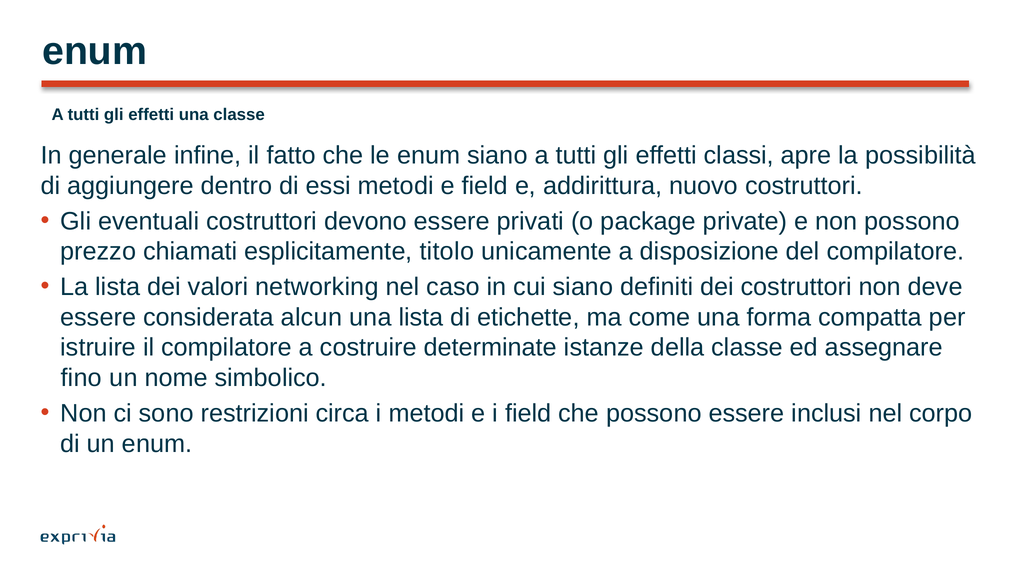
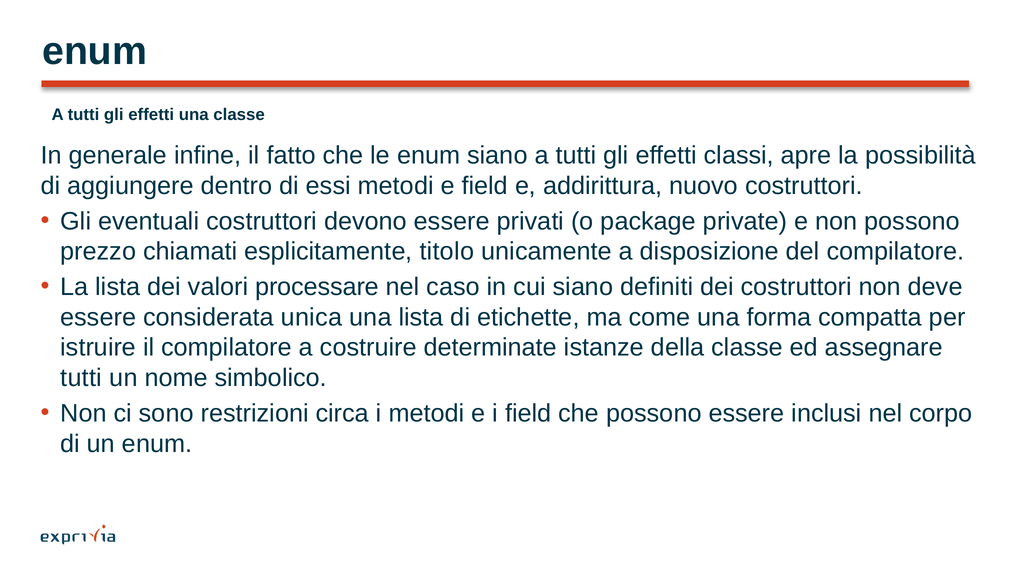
networking: networking -> processare
alcun: alcun -> unica
fino at (81, 378): fino -> tutti
